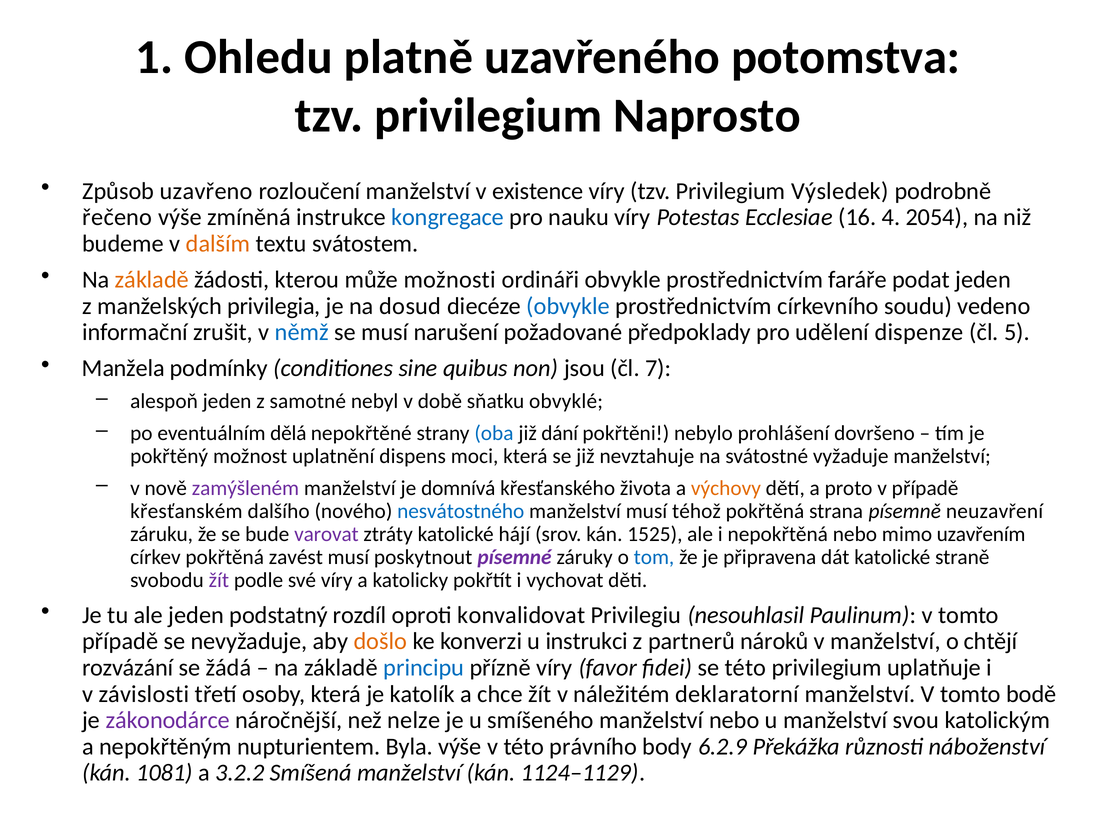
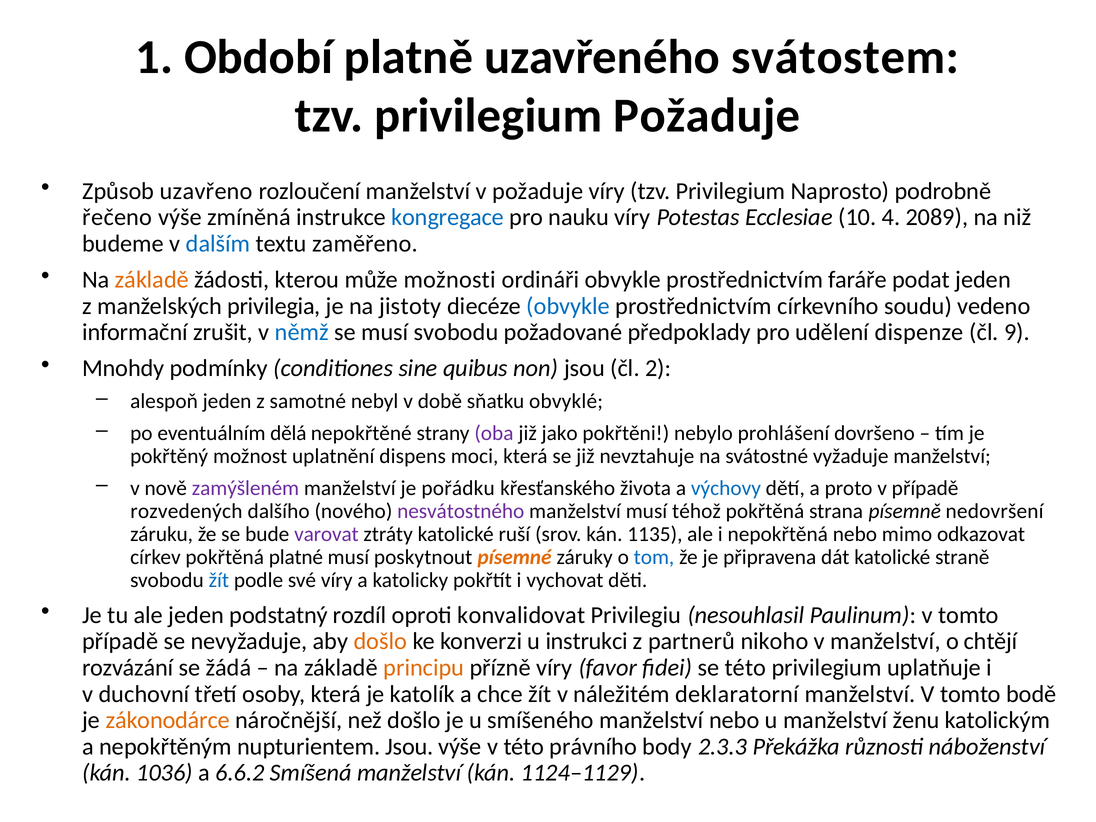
Ohledu: Ohledu -> Období
potomstva: potomstva -> svátostem
privilegium Naprosto: Naprosto -> Požaduje
v existence: existence -> požaduje
Výsledek: Výsledek -> Naprosto
16: 16 -> 10
2054: 2054 -> 2089
dalším colour: orange -> blue
svátostem: svátostem -> zaměřeno
dosud: dosud -> jistoty
musí narušení: narušení -> svobodu
5: 5 -> 9
Manžela: Manžela -> Mnohdy
7: 7 -> 2
oba colour: blue -> purple
dání: dání -> jako
domnívá: domnívá -> pořádku
výchovy colour: orange -> blue
křesťanském: křesťanském -> rozvedených
nesvátostného colour: blue -> purple
neuzavření: neuzavření -> nedovršení
hájí: hájí -> ruší
1525: 1525 -> 1135
uzavřením: uzavřením -> odkazovat
zavést: zavést -> platné
písemné colour: purple -> orange
žít at (219, 580) colour: purple -> blue
nároků: nároků -> nikoho
principu colour: blue -> orange
závislosti: závislosti -> duchovní
zákonodárce colour: purple -> orange
než nelze: nelze -> došlo
svou: svou -> ženu
nupturientem Byla: Byla -> Jsou
6.2.9: 6.2.9 -> 2.3.3
1081: 1081 -> 1036
3.2.2: 3.2.2 -> 6.6.2
